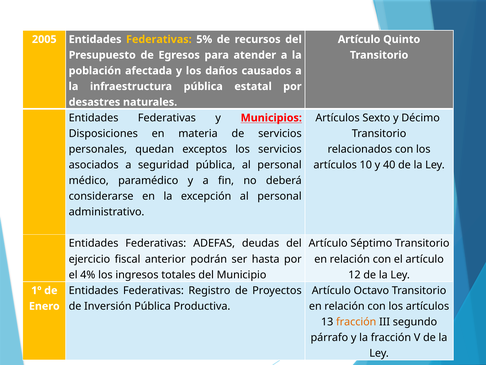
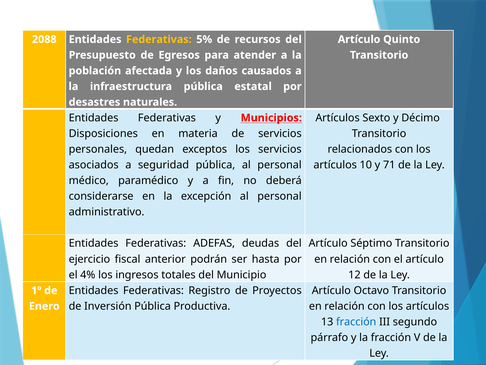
2005: 2005 -> 2088
40: 40 -> 71
fracción at (356, 321) colour: orange -> blue
